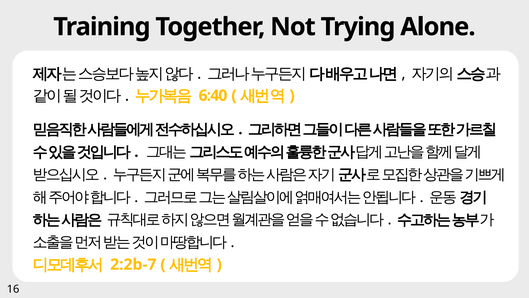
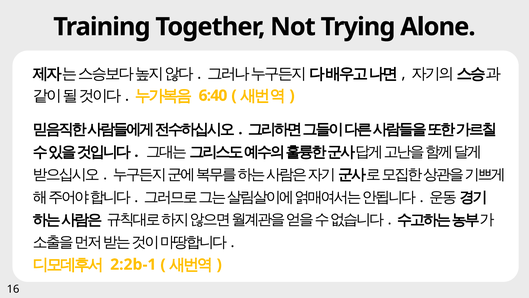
2:2b-7: 2:2b-7 -> 2:2b-1
